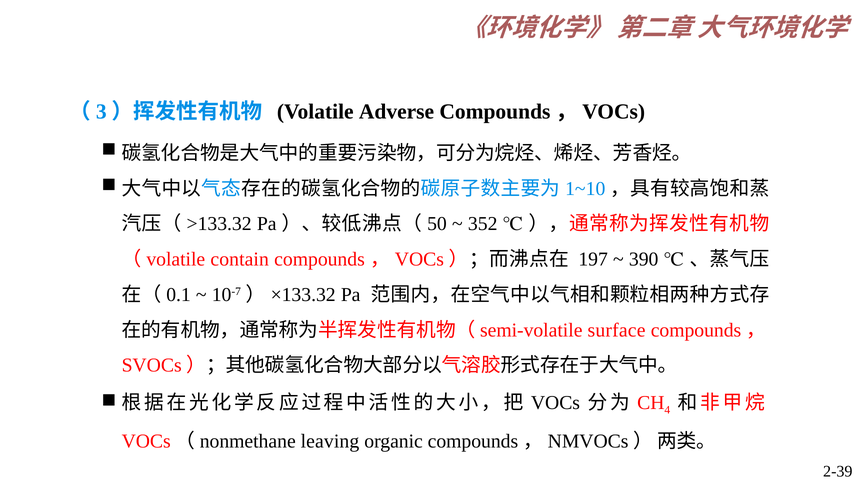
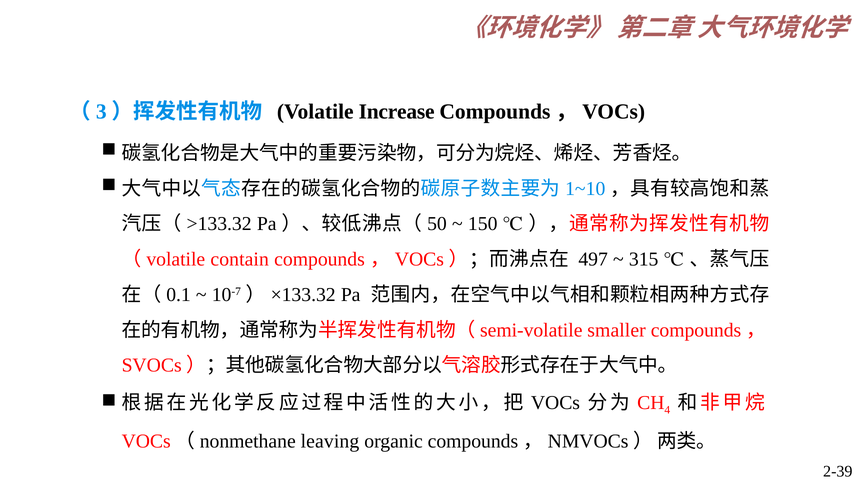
Adverse: Adverse -> Increase
352: 352 -> 150
197: 197 -> 497
390: 390 -> 315
surface: surface -> smaller
